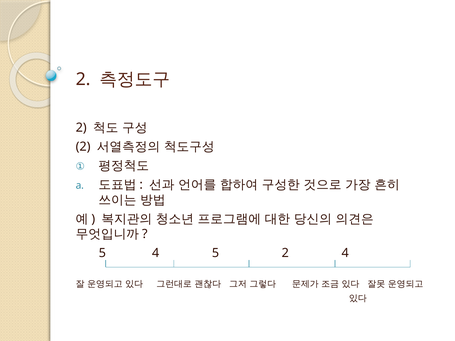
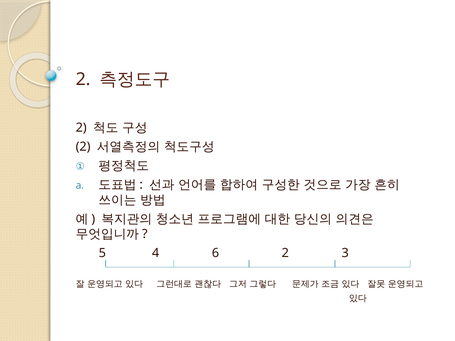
4 5: 5 -> 6
2 4: 4 -> 3
